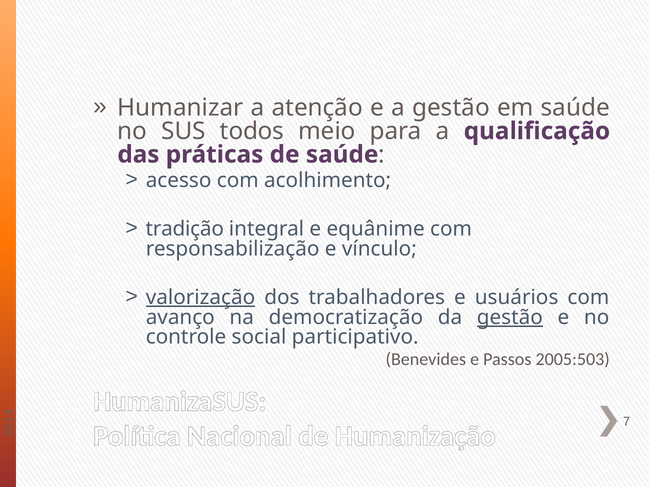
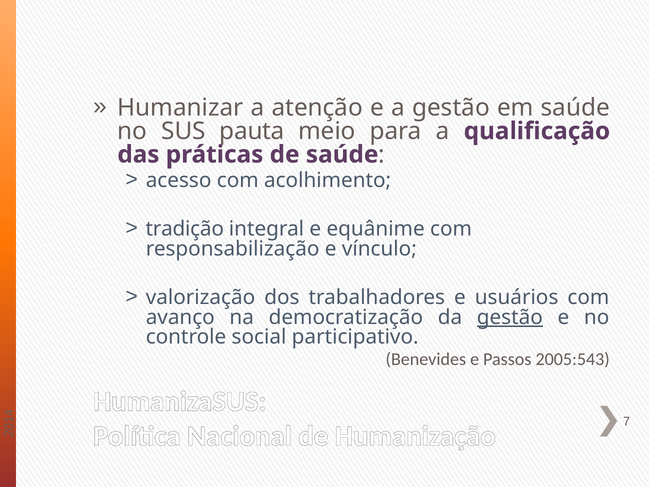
todos: todos -> pauta
valorização underline: present -> none
2005:503: 2005:503 -> 2005:543
